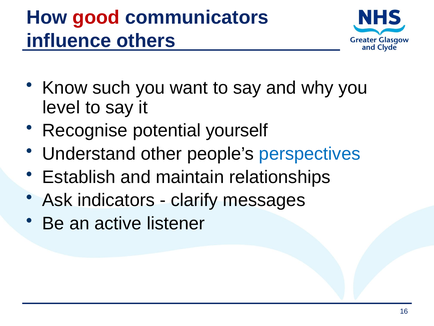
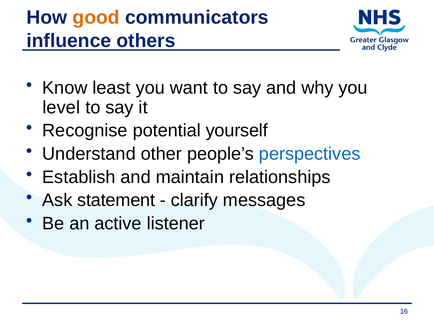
good colour: red -> orange
such: such -> least
indicators: indicators -> statement
